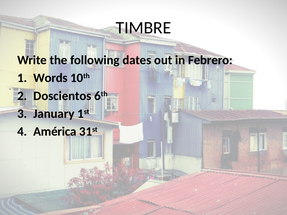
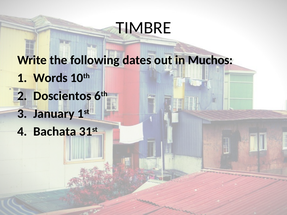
Febrero: Febrero -> Muchos
América: América -> Bachata
